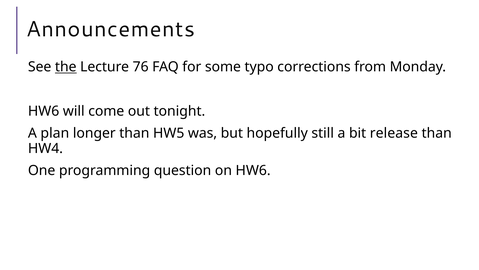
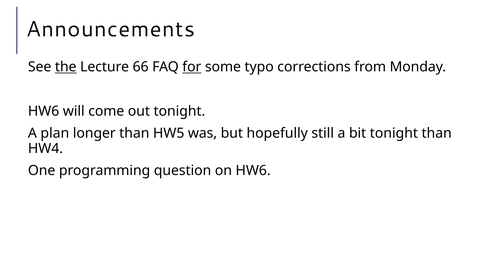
76: 76 -> 66
for underline: none -> present
bit release: release -> tonight
